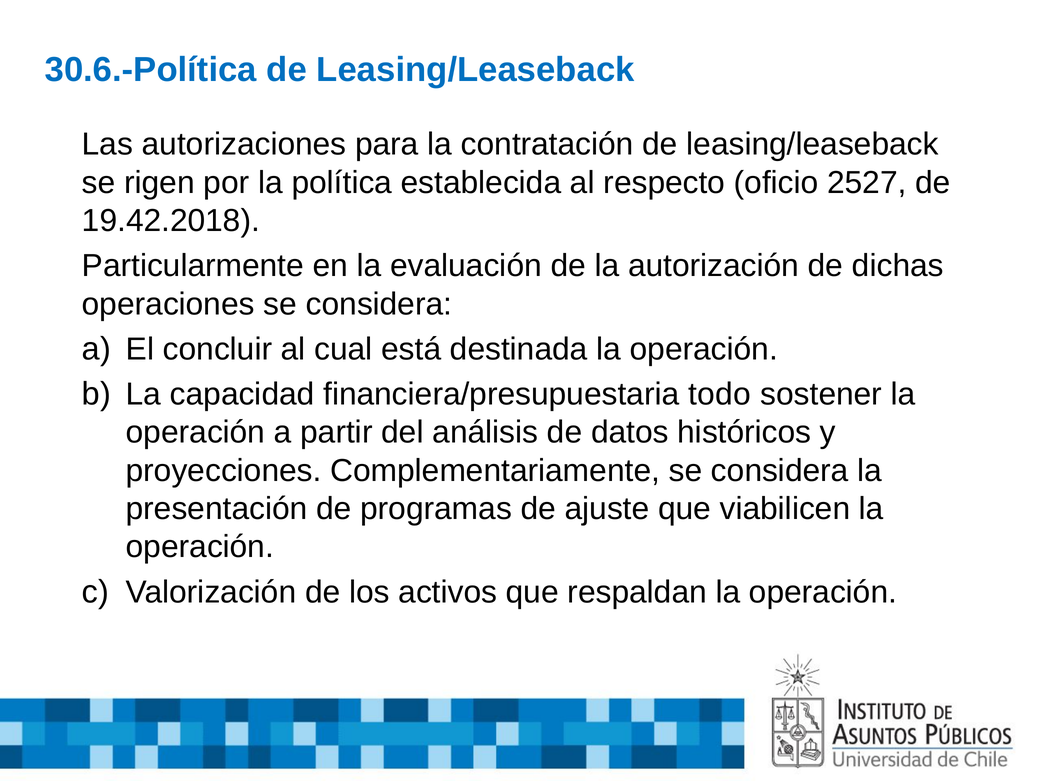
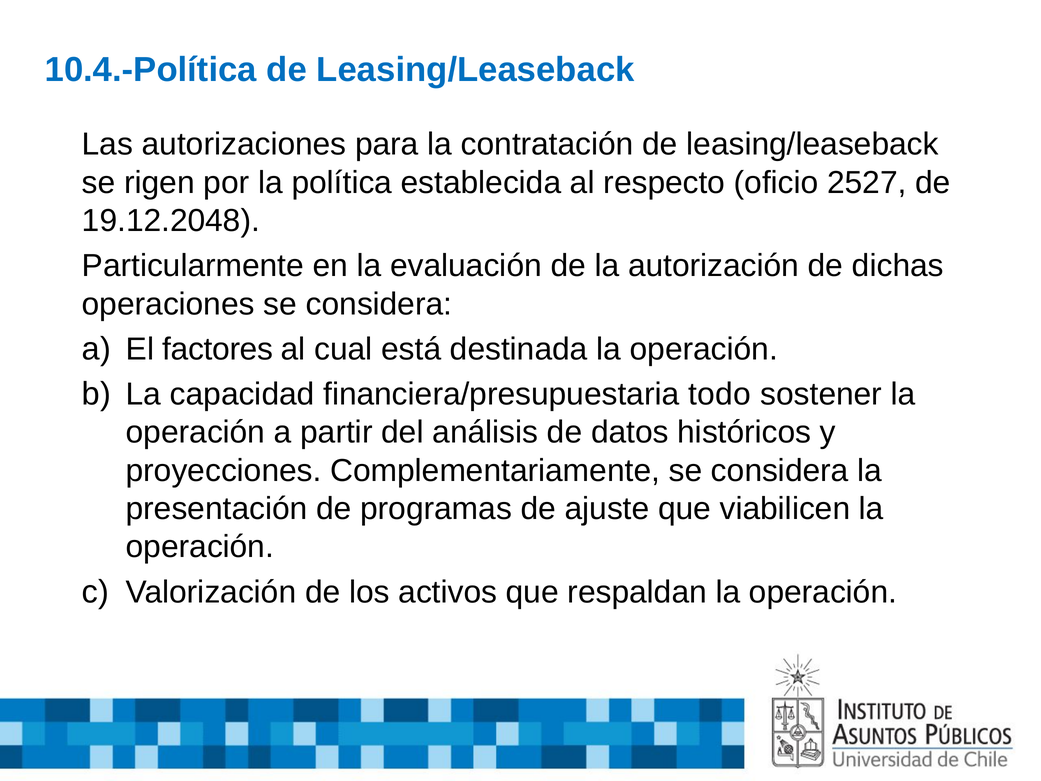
30.6.-Política: 30.6.-Política -> 10.4.-Política
19.42.2018: 19.42.2018 -> 19.12.2048
concluir: concluir -> factores
